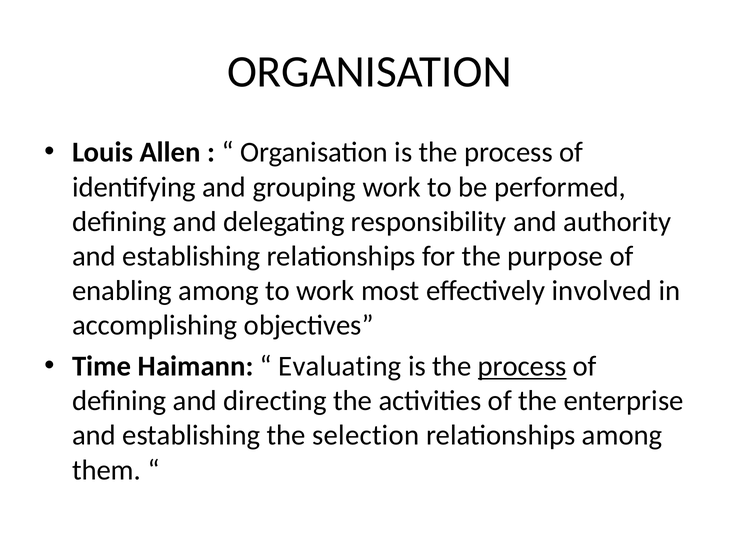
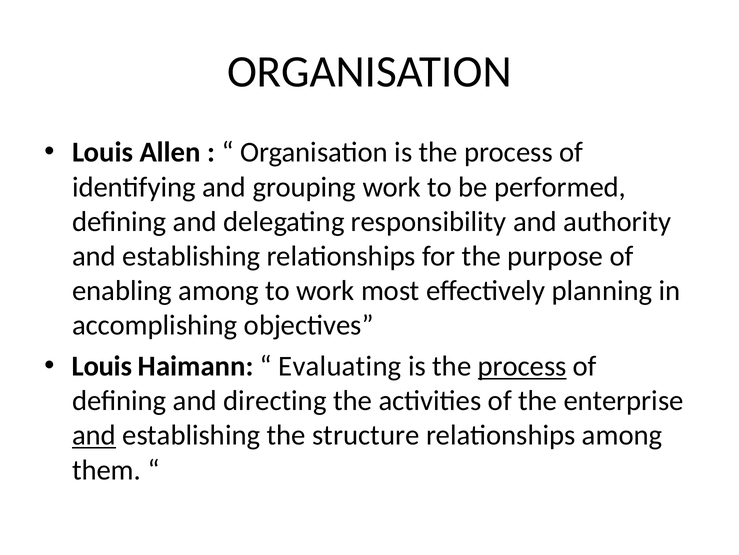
involved: involved -> planning
Time at (102, 366): Time -> Louis
and at (94, 435) underline: none -> present
selection: selection -> structure
